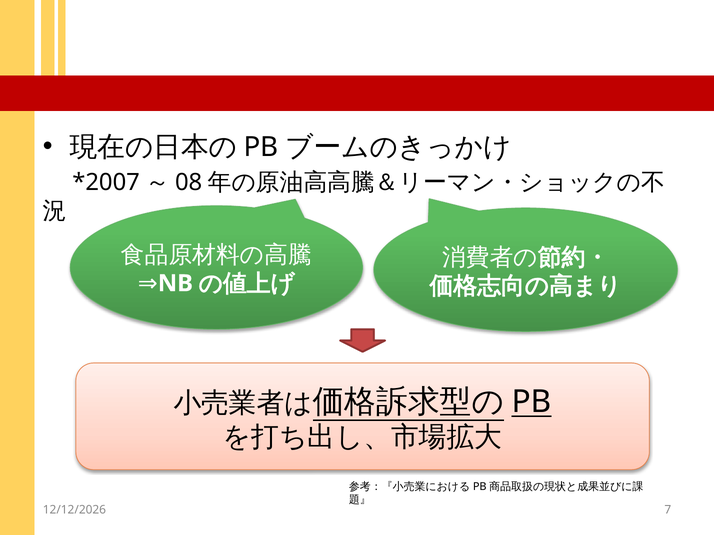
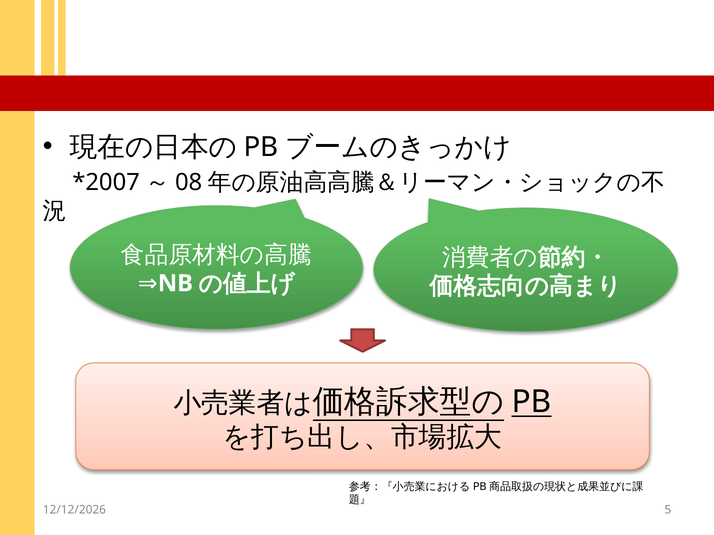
7: 7 -> 5
